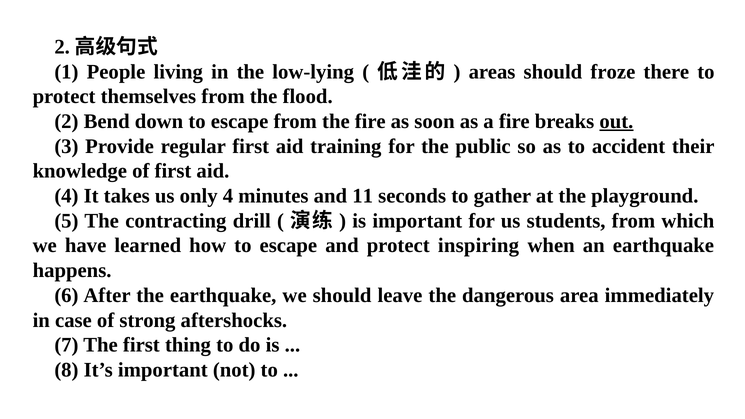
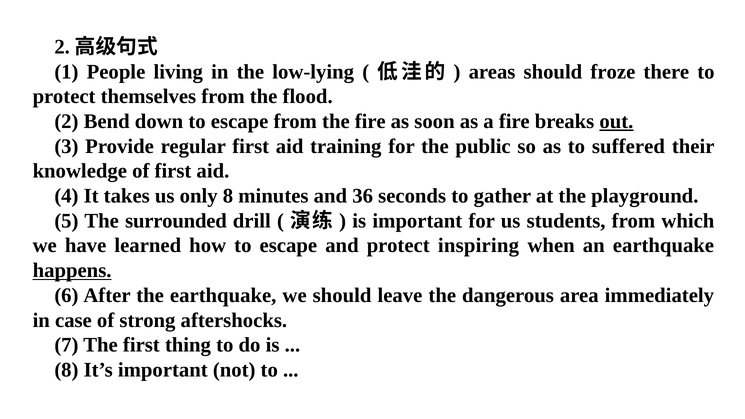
accident: accident -> suffered
only 4: 4 -> 8
11: 11 -> 36
contracting: contracting -> surrounded
happens underline: none -> present
